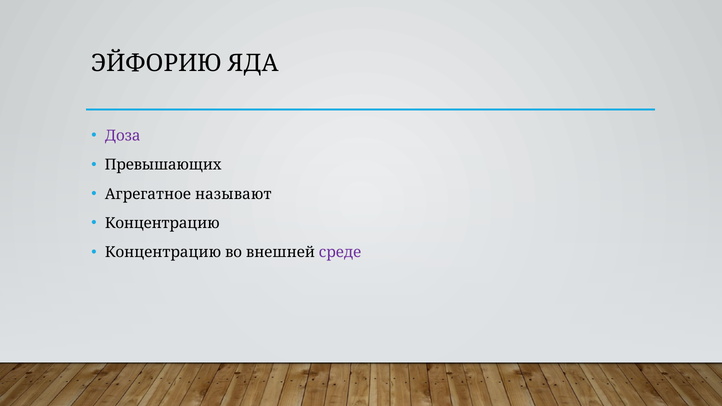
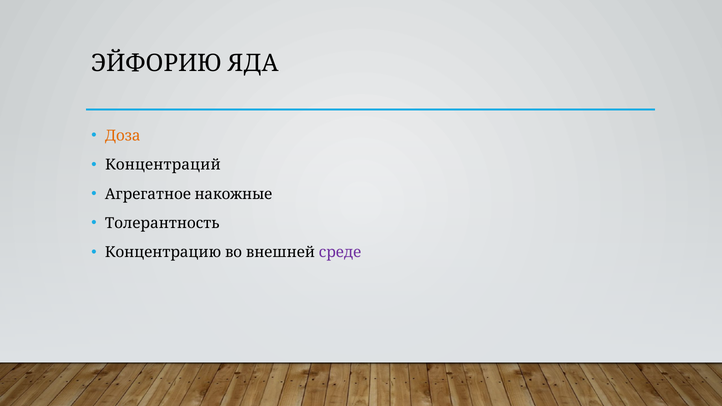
Доза colour: purple -> orange
Превышающих: Превышающих -> Концентраций
называют: называют -> накожные
Концентрацию at (162, 223): Концентрацию -> Толерантность
